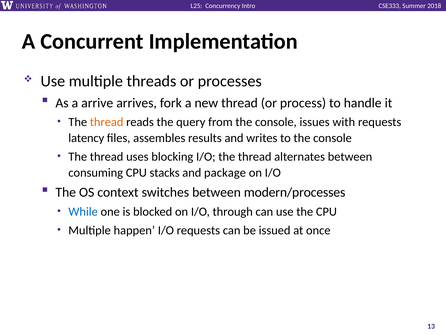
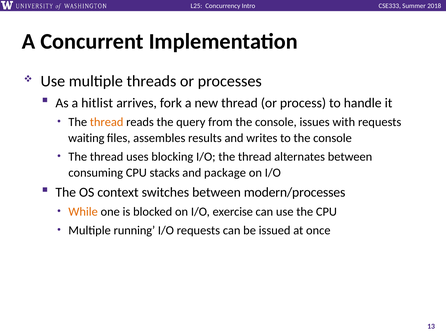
arrive: arrive -> hitlist
latency: latency -> waiting
While colour: blue -> orange
through: through -> exercise
happen: happen -> running
